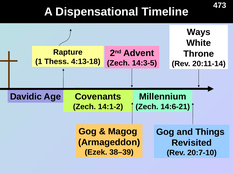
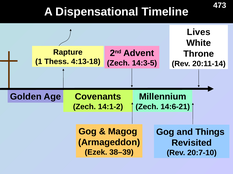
Ways: Ways -> Lives
Davidic: Davidic -> Golden
